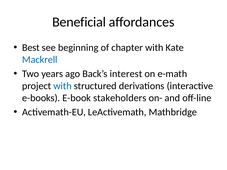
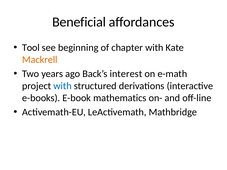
Best: Best -> Tool
Mackrell colour: blue -> orange
stakeholders: stakeholders -> mathematics
